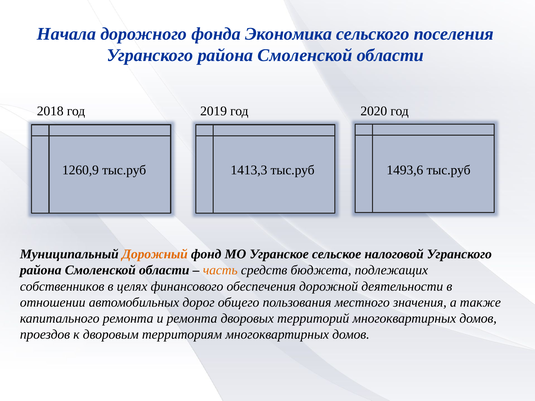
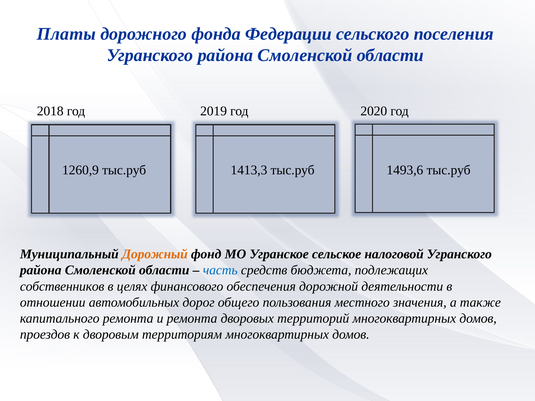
Начала: Начала -> Платы
Экономика: Экономика -> Федерации
часть colour: orange -> blue
